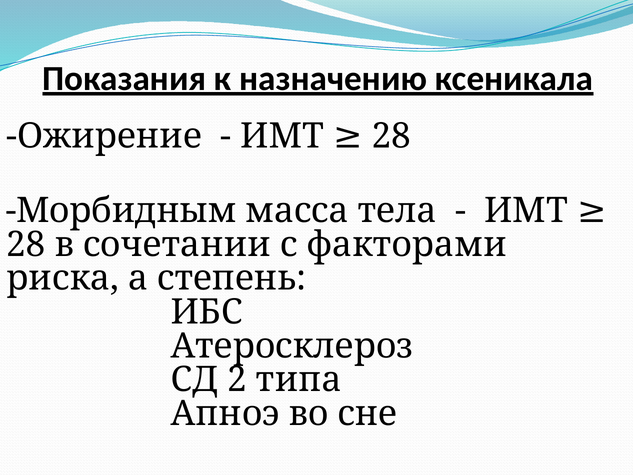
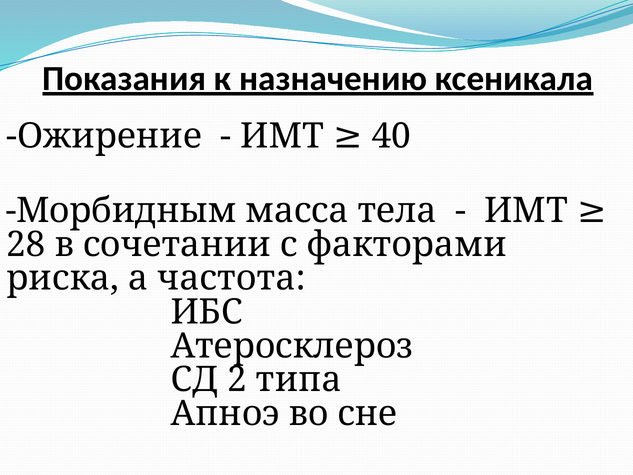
ИМТ 28: 28 -> 40
степень: степень -> частота
